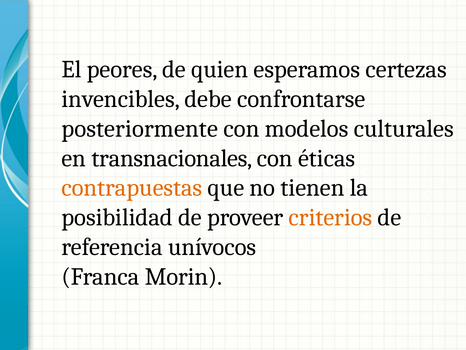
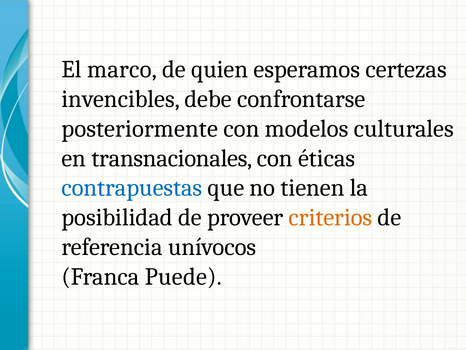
peores: peores -> marco
contrapuestas colour: orange -> blue
Morin: Morin -> Puede
